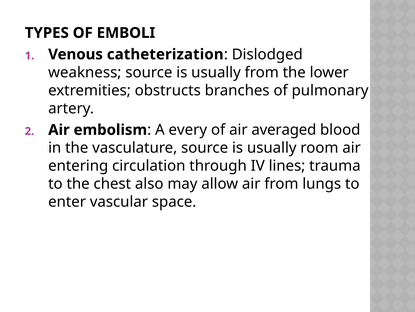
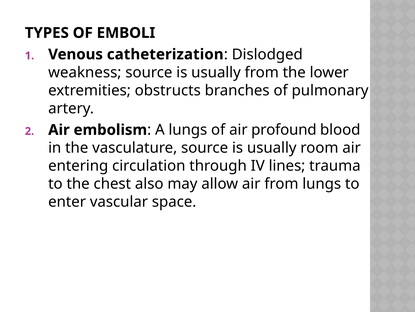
A every: every -> lungs
averaged: averaged -> profound
